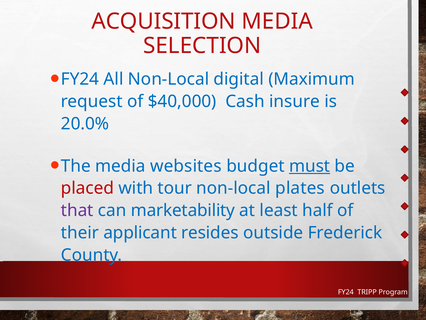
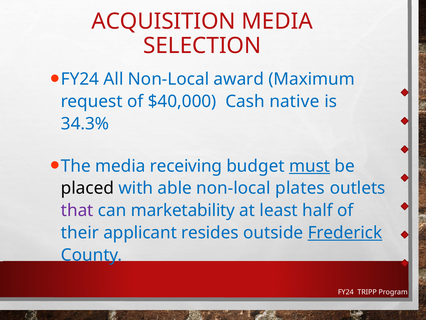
digital: digital -> award
insure: insure -> native
20.0%: 20.0% -> 34.3%
websites: websites -> receiving
placed colour: red -> black
tour: tour -> able
Frederick underline: none -> present
